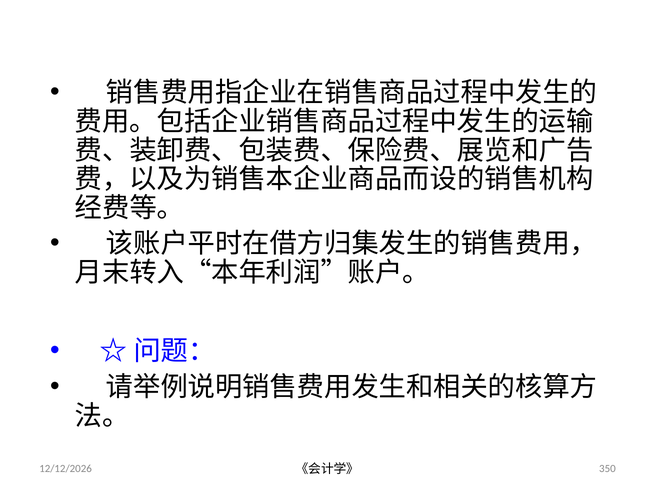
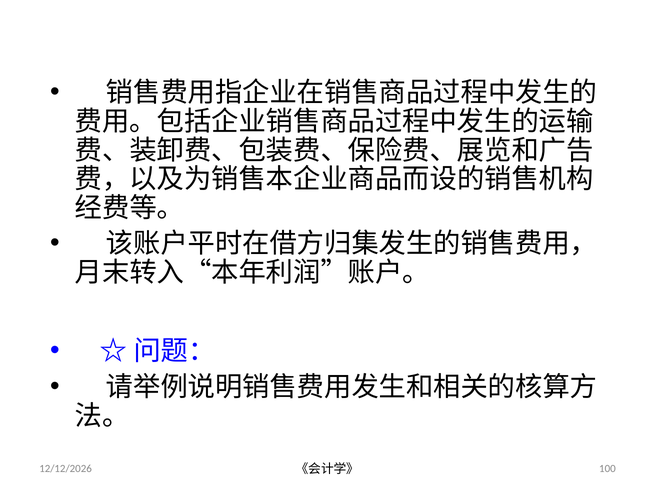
350: 350 -> 100
